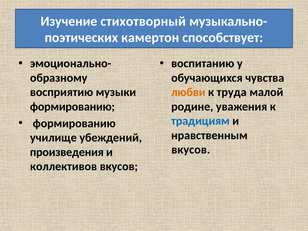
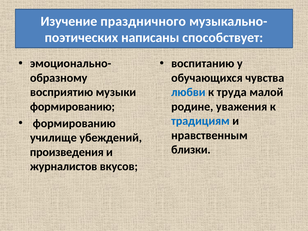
стихотворный: стихотворный -> праздничного
камертон: камертон -> написаны
любви colour: orange -> blue
вкусов at (191, 150): вкусов -> близки
коллективов: коллективов -> журналистов
